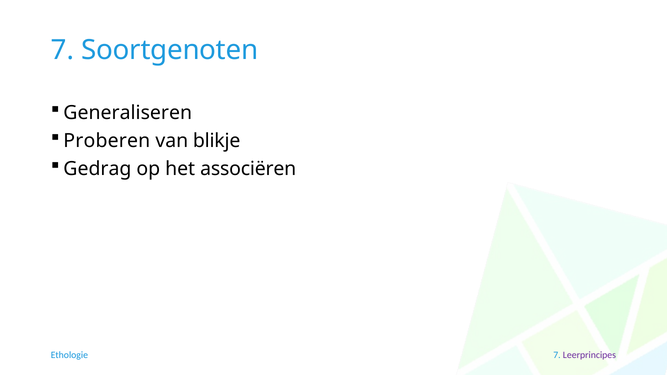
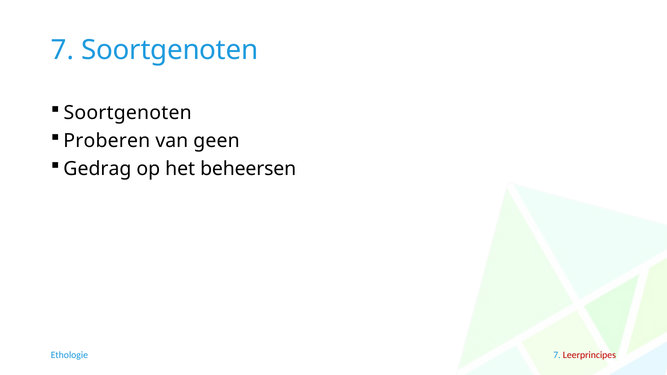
Generaliseren at (128, 113): Generaliseren -> Soortgenoten
blikje: blikje -> geen
associëren: associëren -> beheersen
Leerprincipes colour: purple -> red
